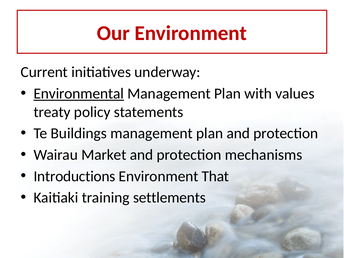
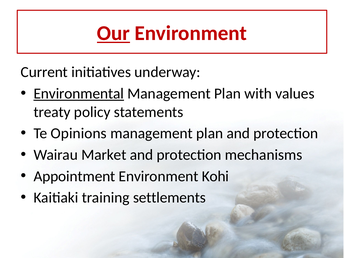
Our underline: none -> present
Buildings: Buildings -> Opinions
Introductions: Introductions -> Appointment
That: That -> Kohi
